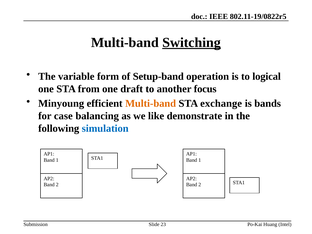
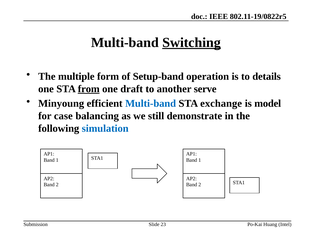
variable: variable -> multiple
logical: logical -> details
from underline: none -> present
focus: focus -> serve
Multi-band at (151, 103) colour: orange -> blue
bands: bands -> model
like: like -> still
